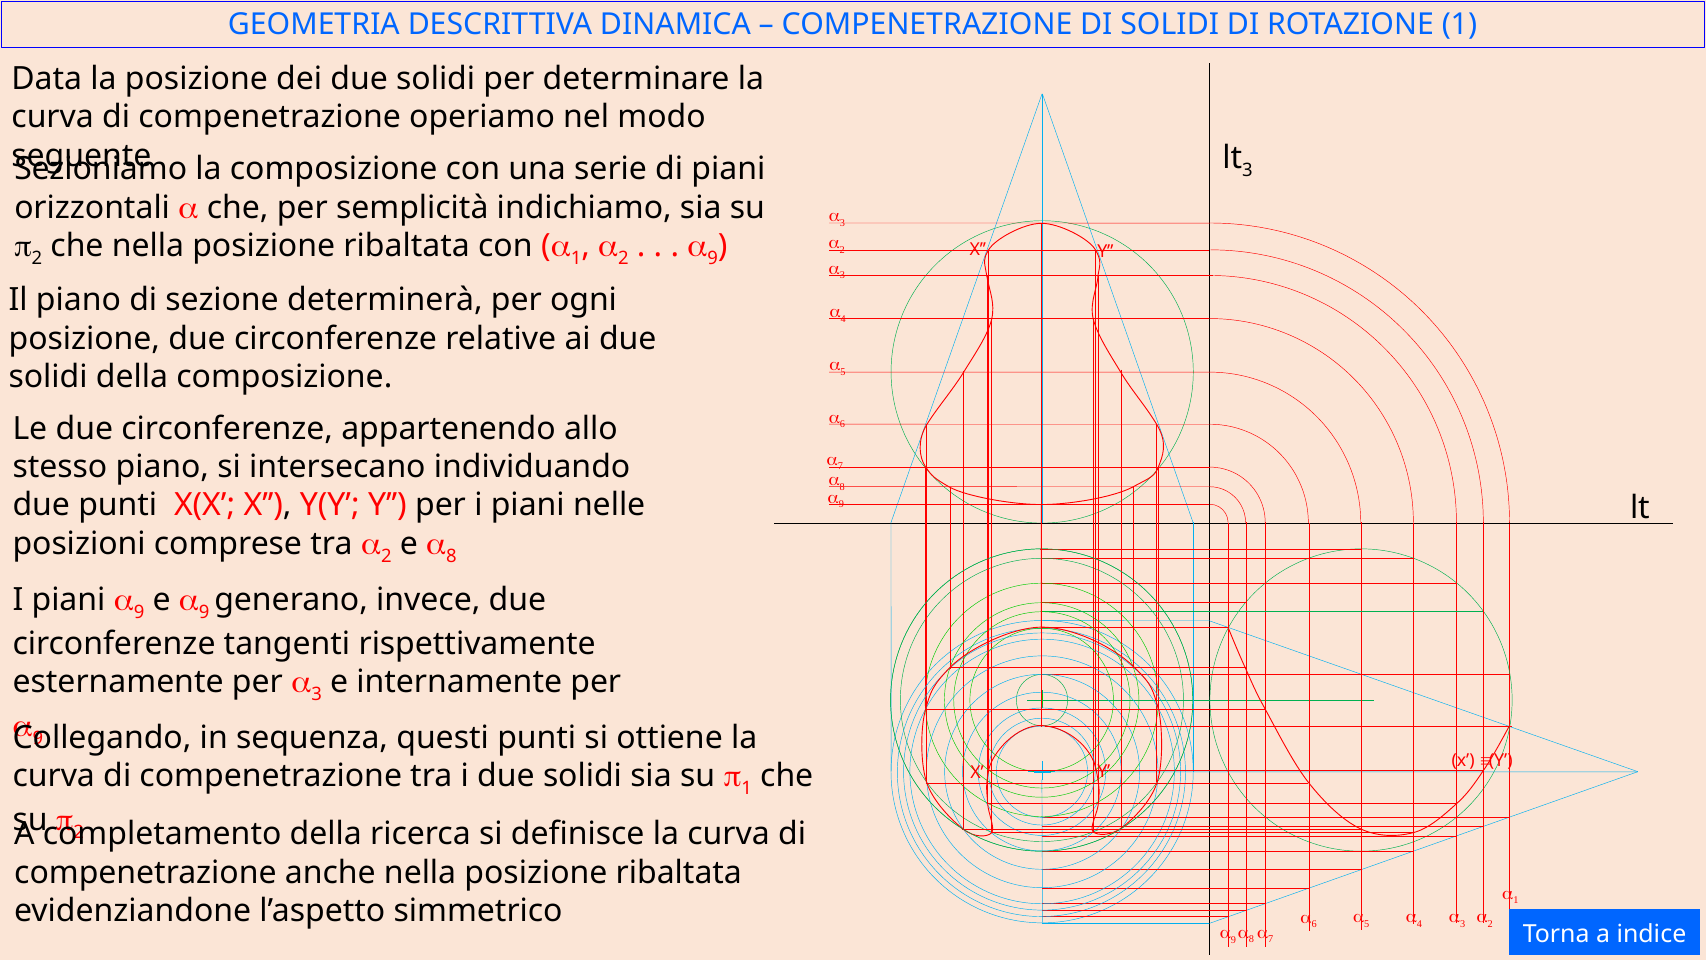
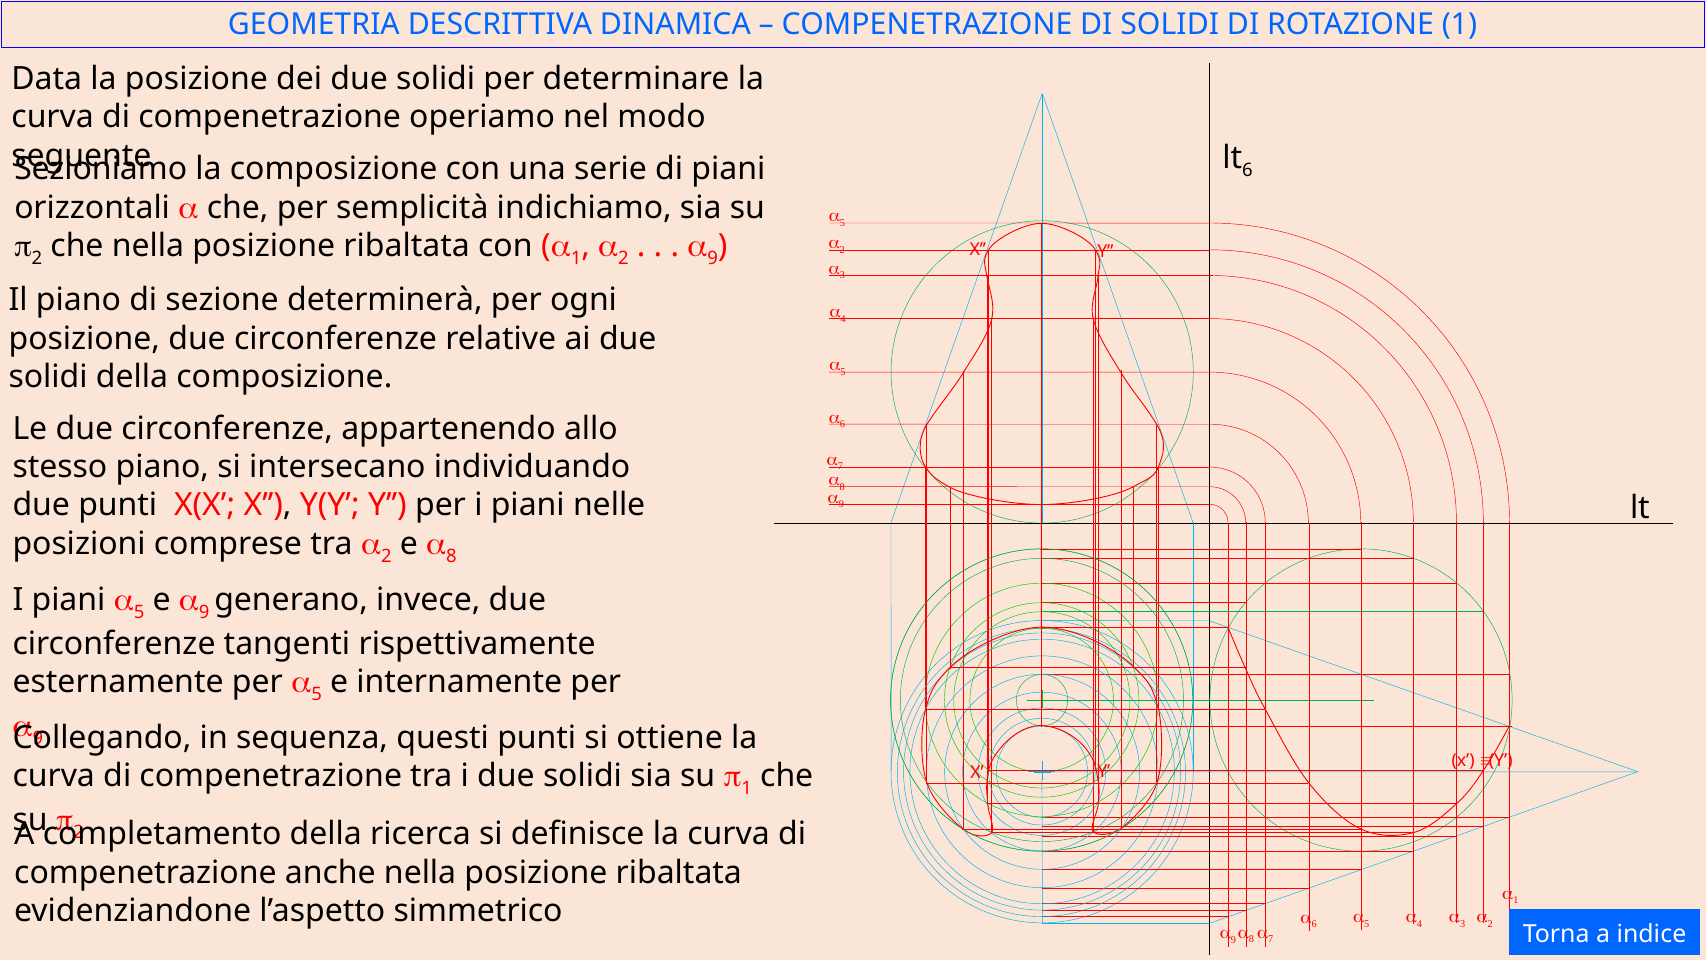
lt 3: 3 -> 6
3 at (842, 223): 3 -> 5
piani a 9: 9 -> 5
per a 3: 3 -> 5
